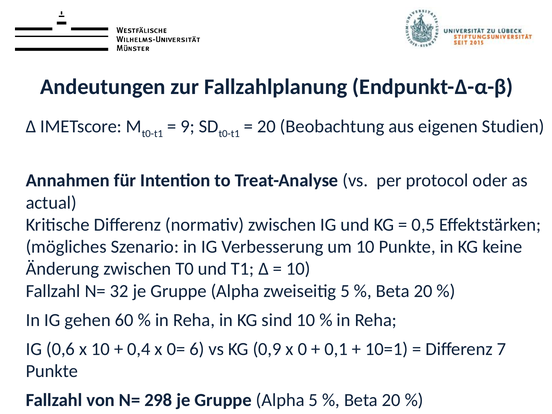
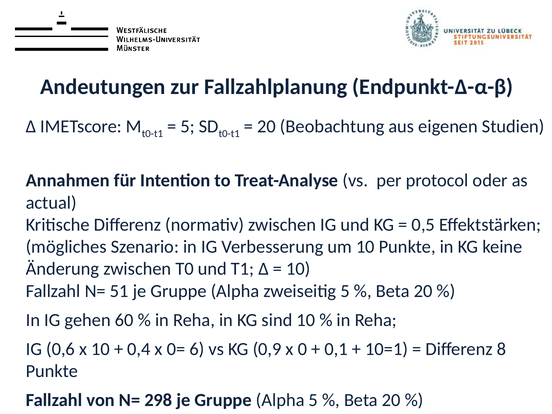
9 at (188, 126): 9 -> 5
32: 32 -> 51
7: 7 -> 8
